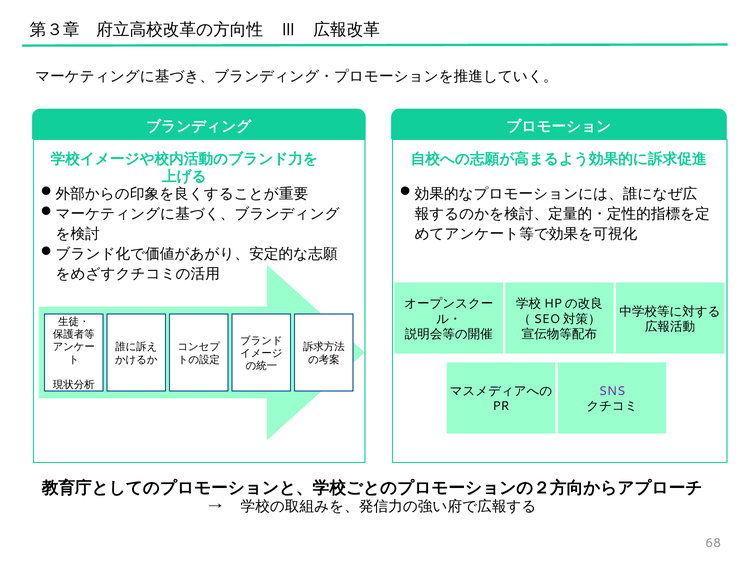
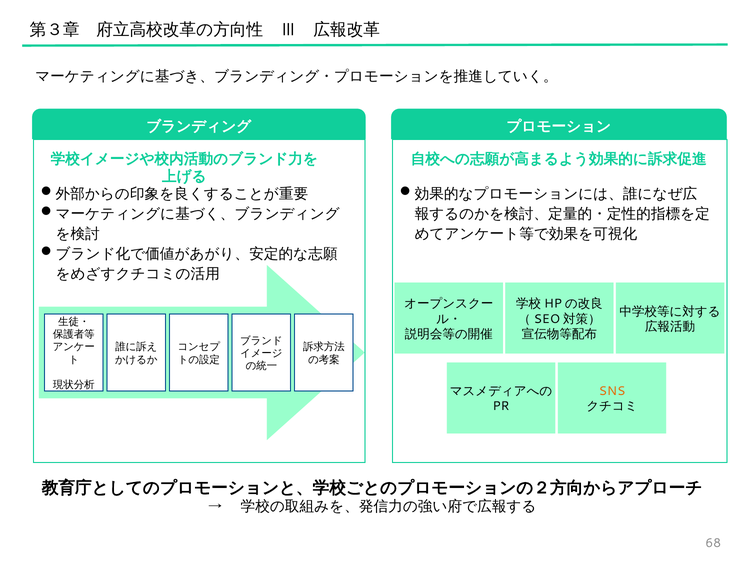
SNS colour: purple -> orange
